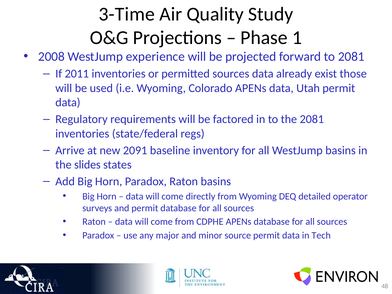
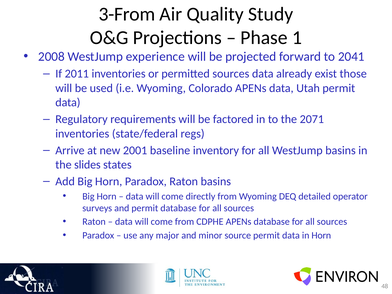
3-Time: 3-Time -> 3-From
to 2081: 2081 -> 2041
the 2081: 2081 -> 2071
2091: 2091 -> 2001
in Tech: Tech -> Horn
